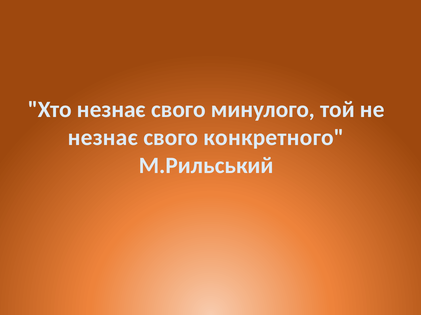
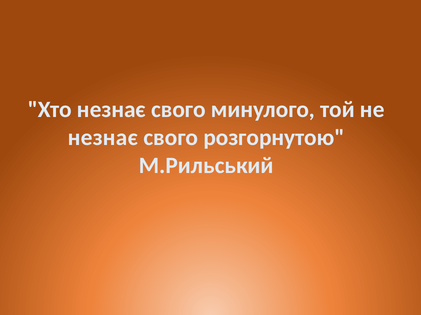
конкретного: конкретного -> розгорнутою
